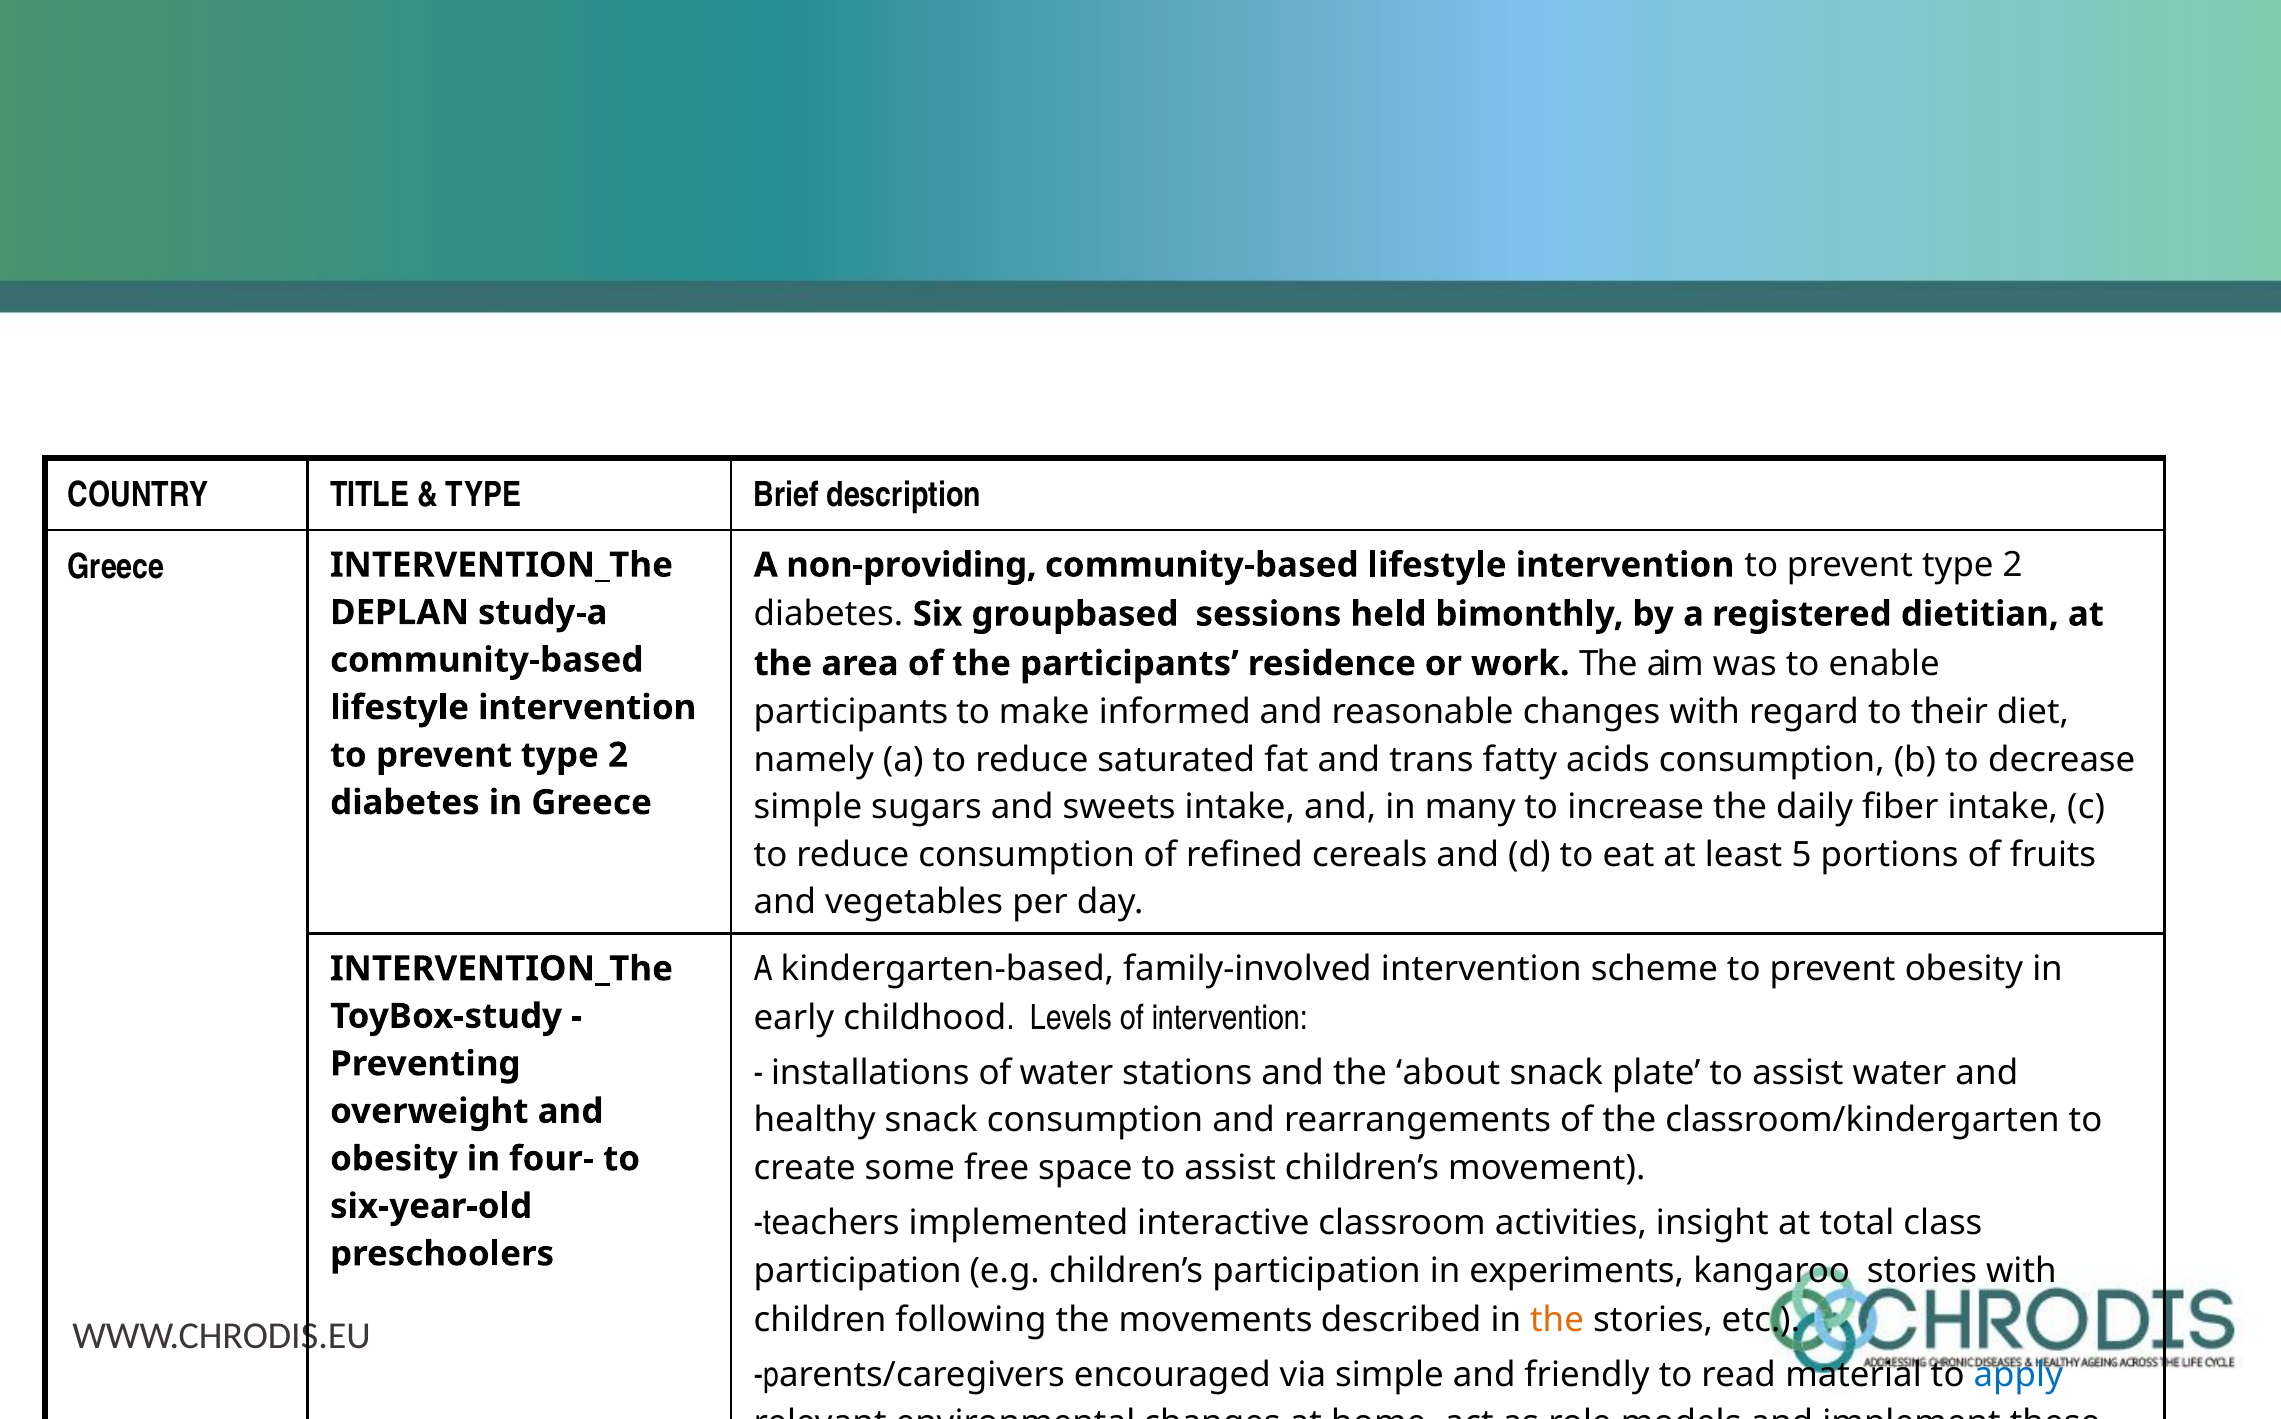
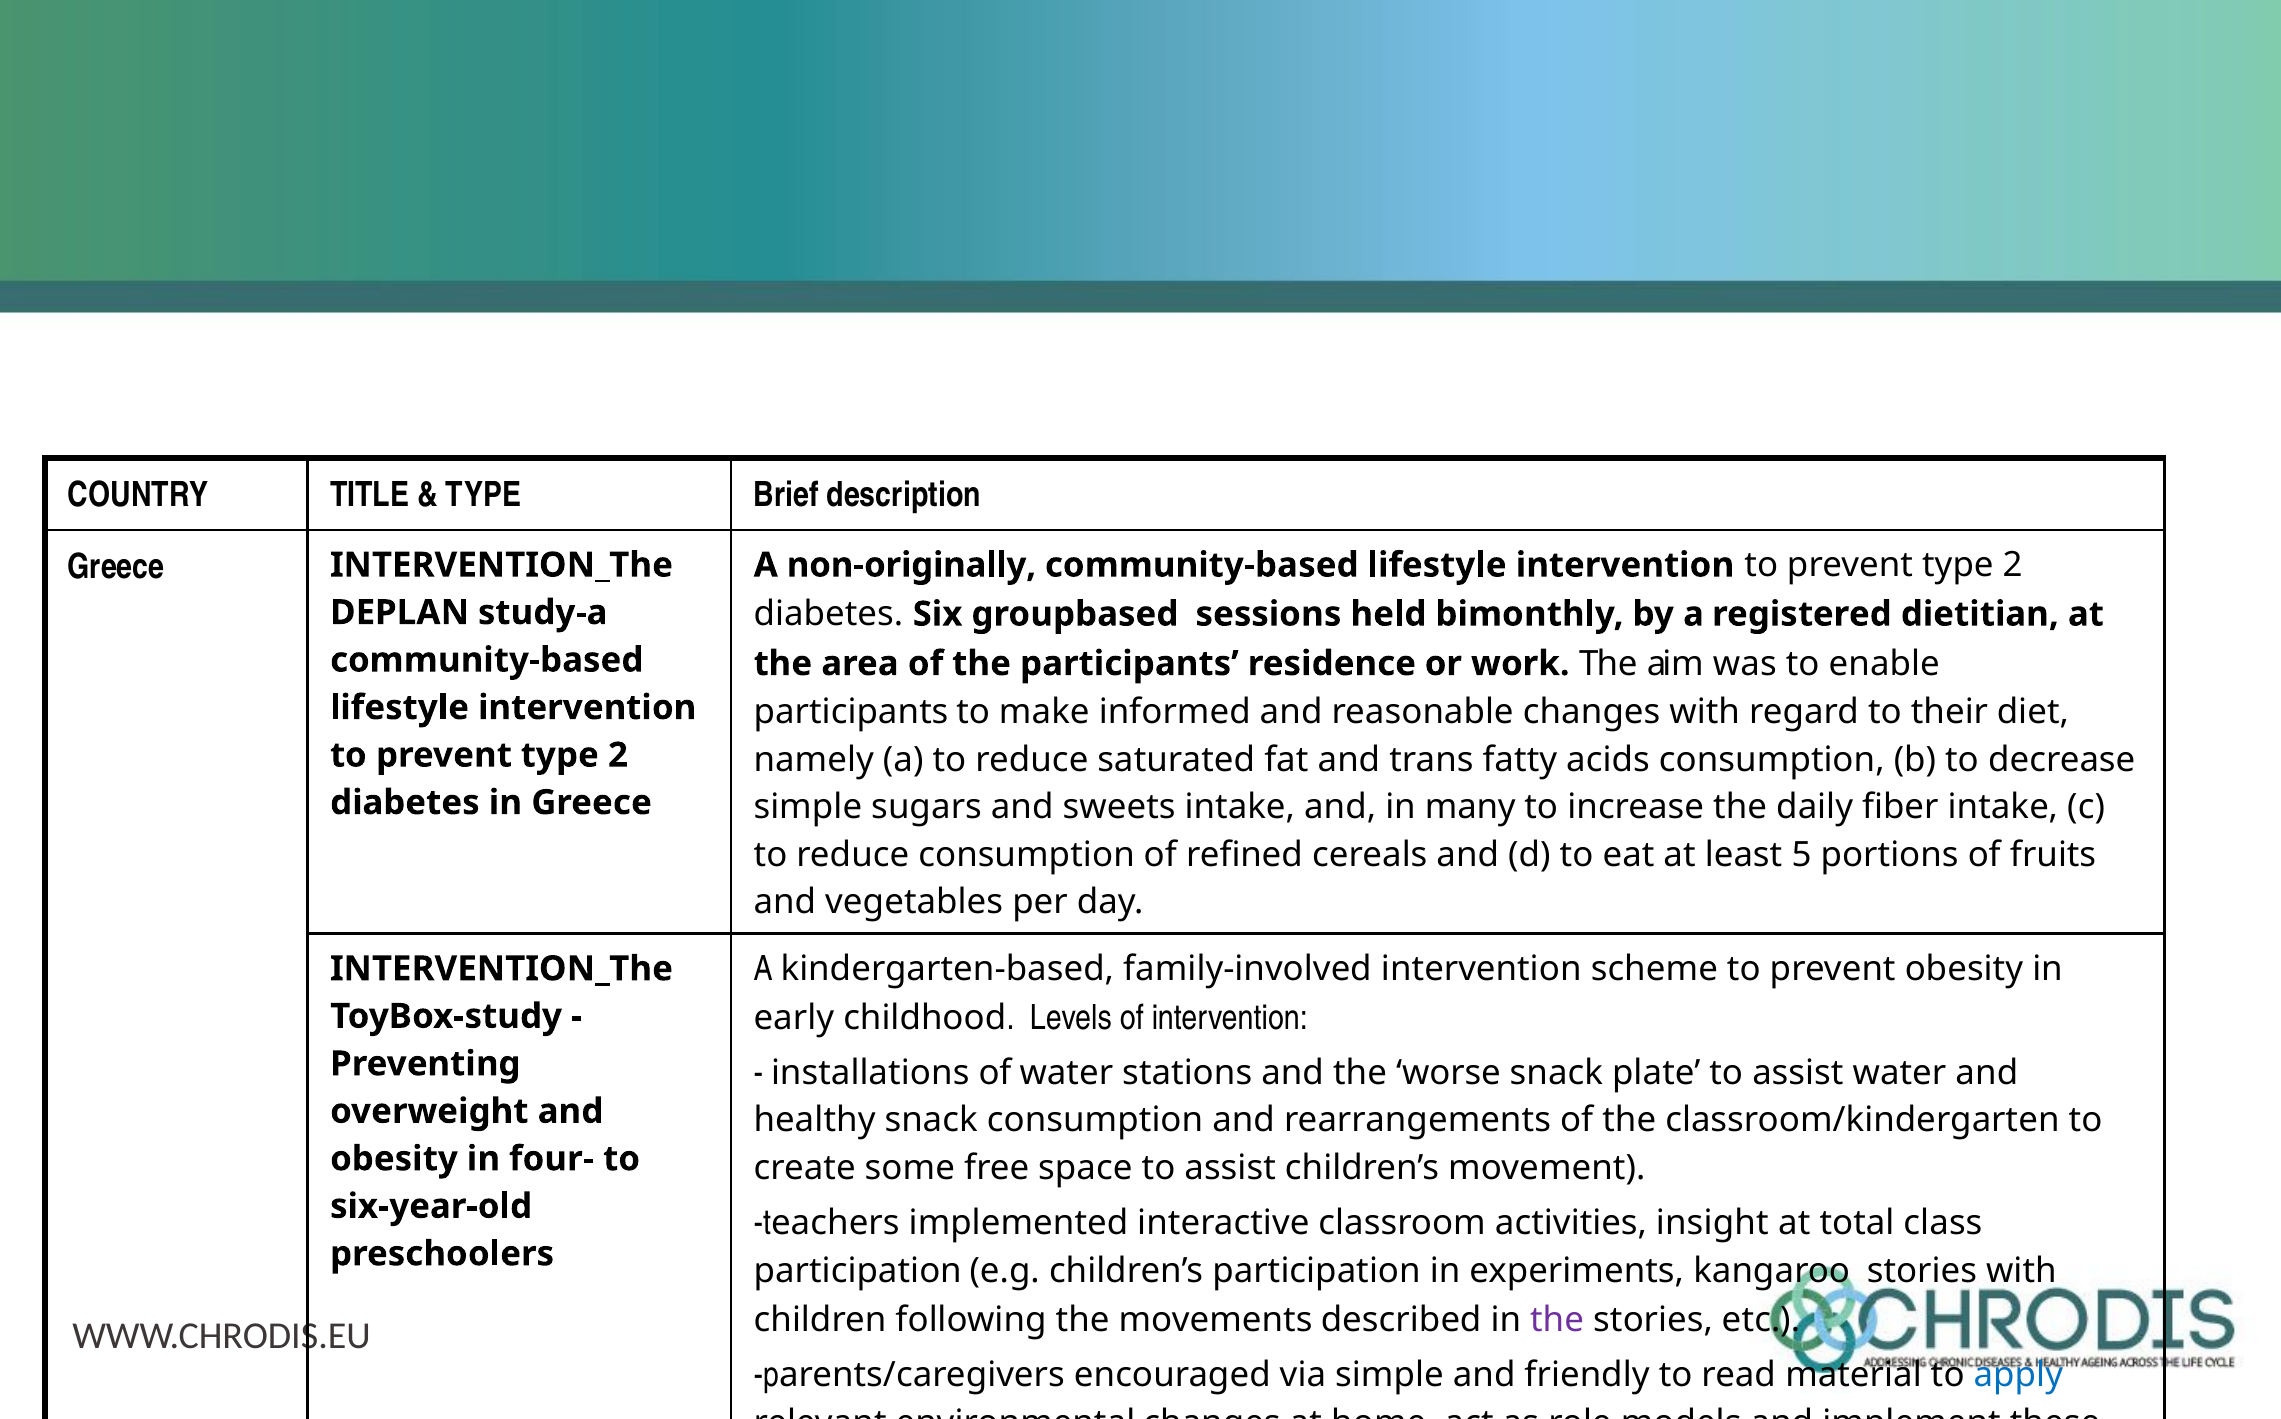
non-providing: non-providing -> non-originally
about: about -> worse
the at (1557, 1320) colour: orange -> purple
